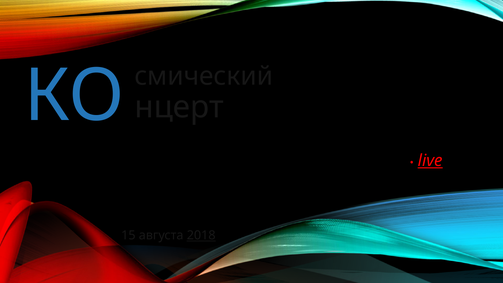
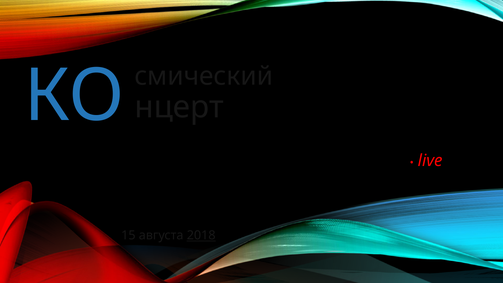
live underline: present -> none
